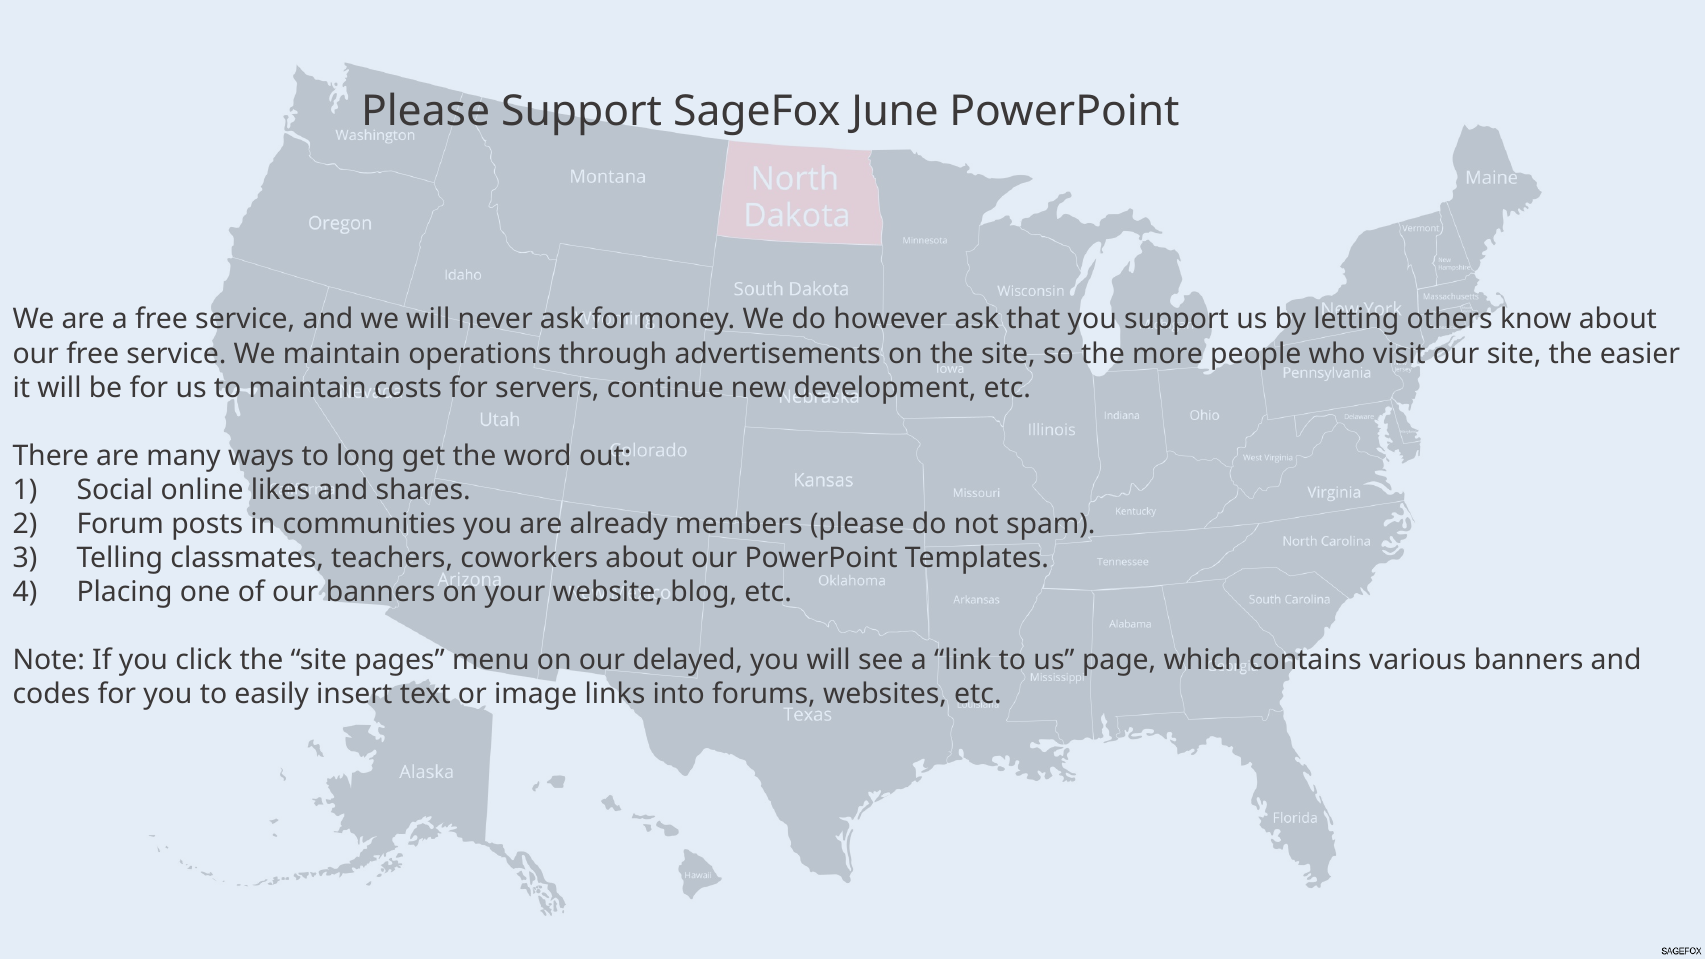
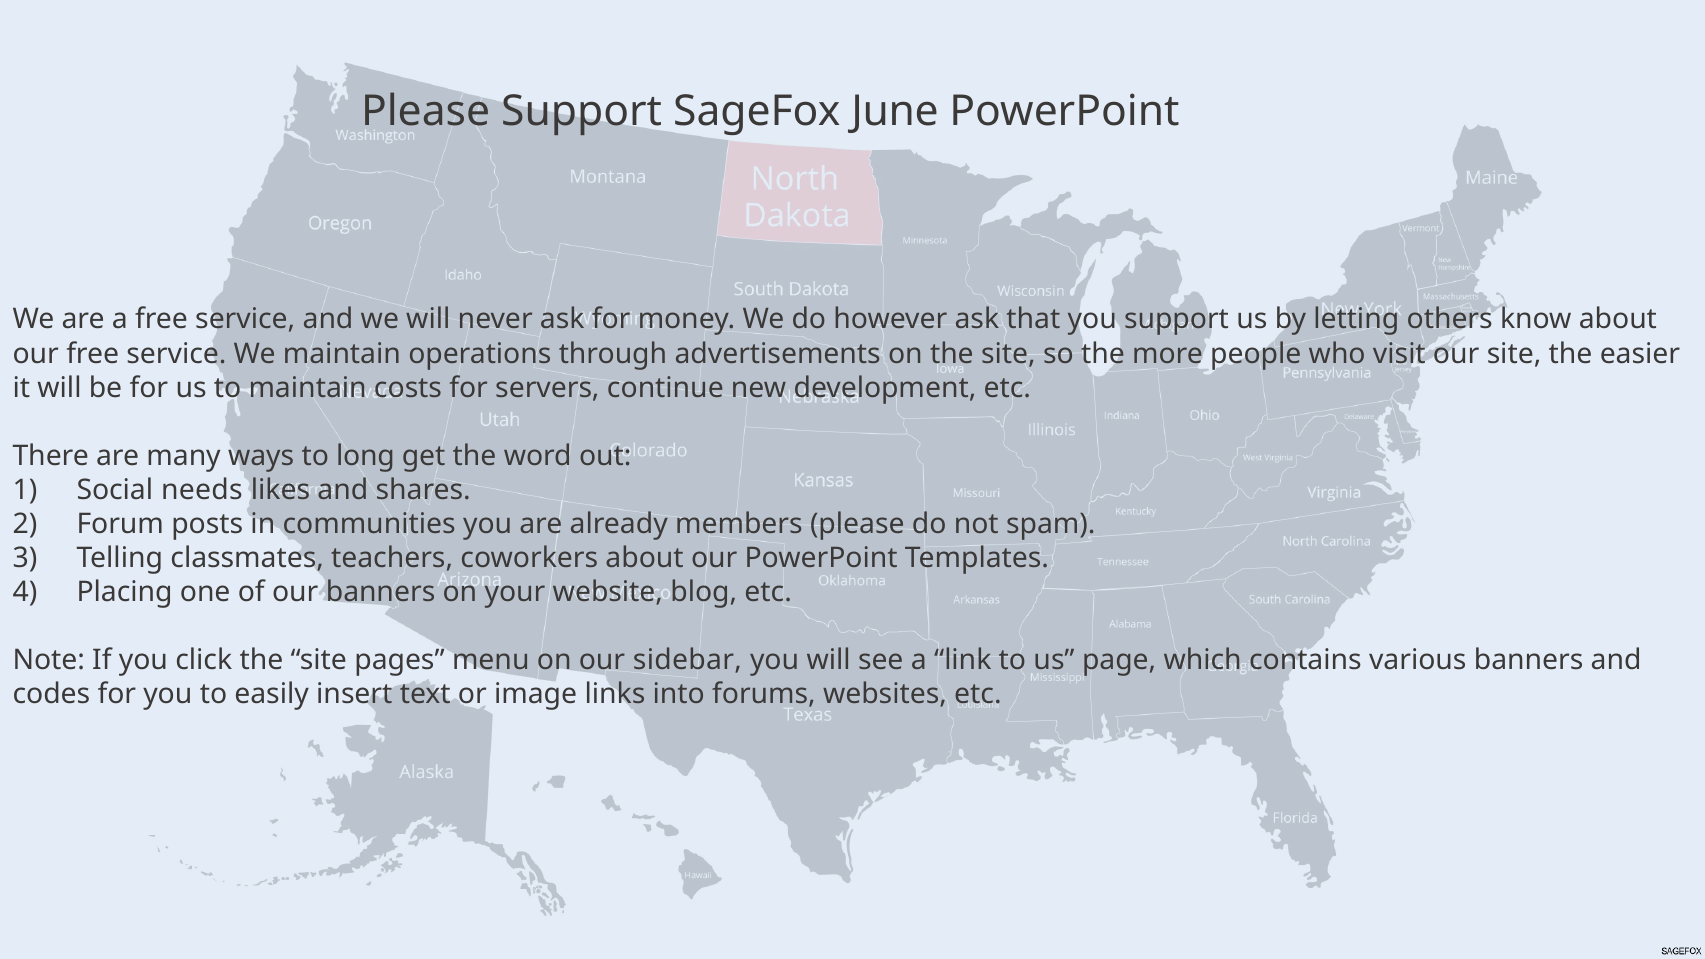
online: online -> needs
delayed: delayed -> sidebar
